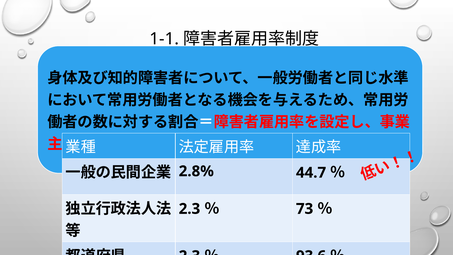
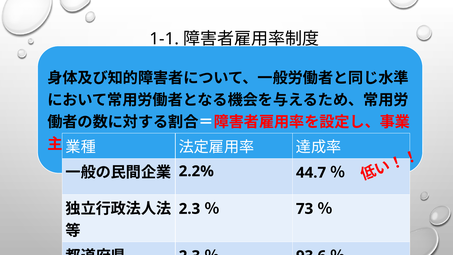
2.8%: 2.8% -> 2.2%
